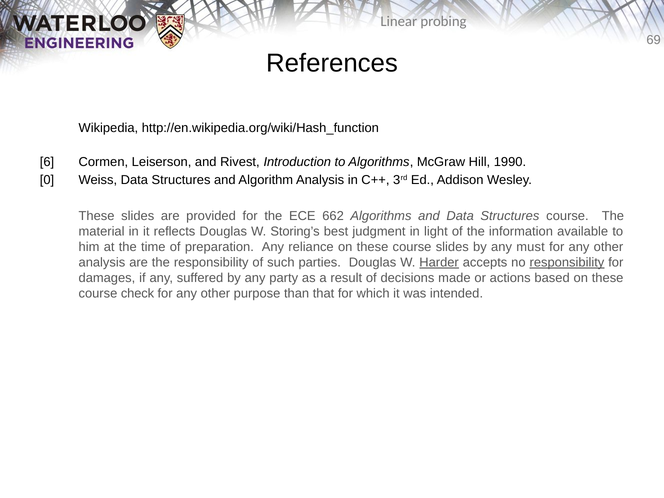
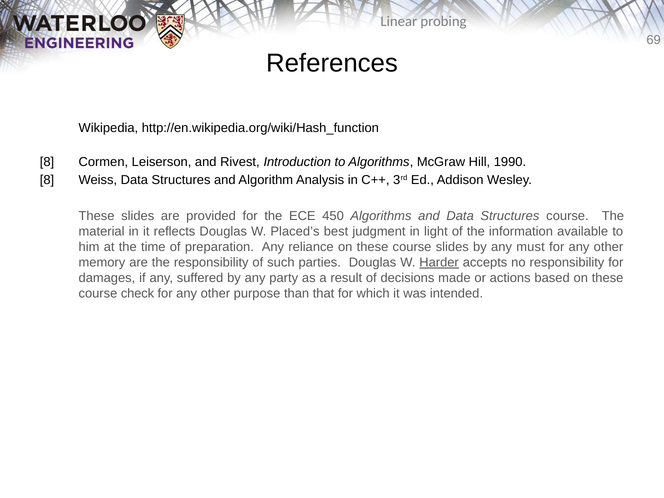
6 at (47, 162): 6 -> 8
0 at (47, 180): 0 -> 8
662: 662 -> 450
Storing’s: Storing’s -> Placed’s
analysis at (102, 263): analysis -> memory
responsibility at (567, 263) underline: present -> none
